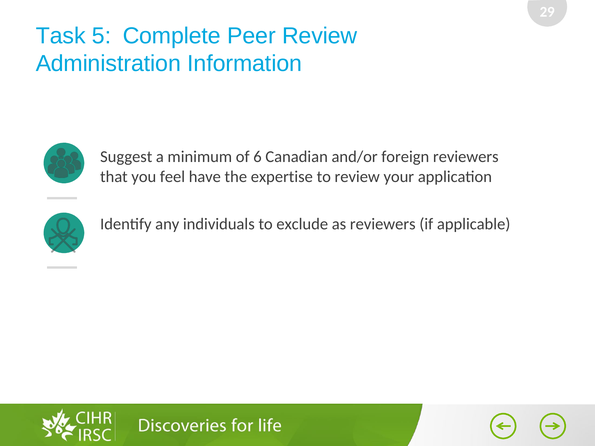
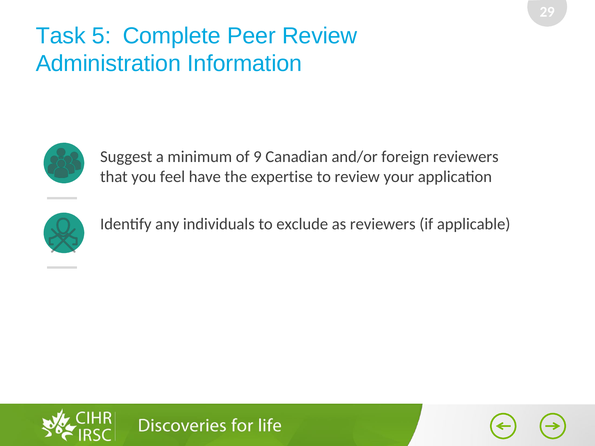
6: 6 -> 9
